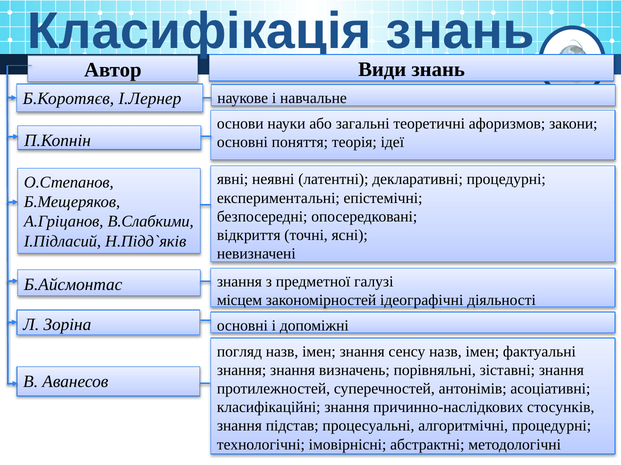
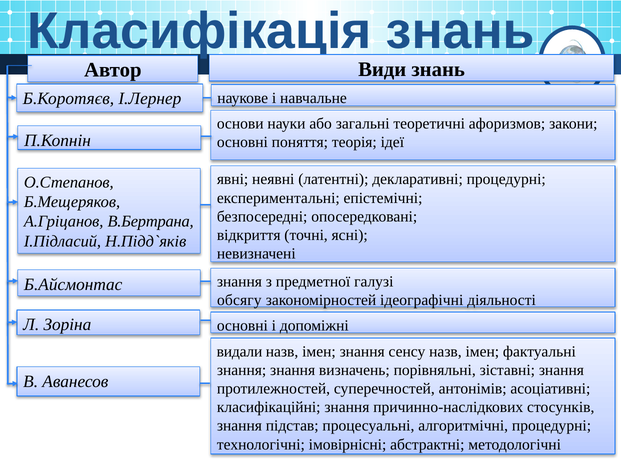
В.Слабкими: В.Слабкими -> В.Бертрана
місцем: місцем -> обсягу
погляд: погляд -> видали
